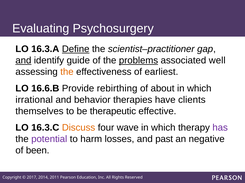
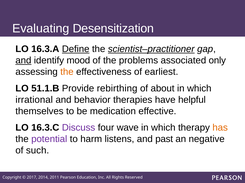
Psychosurgery: Psychosurgery -> Desensitization
scientist–practitioner underline: none -> present
guide: guide -> mood
problems underline: present -> none
well: well -> only
16.6.B: 16.6.B -> 51.1.B
clients: clients -> helpful
therapeutic: therapeutic -> medication
Discuss colour: orange -> purple
has colour: purple -> orange
losses: losses -> listens
been: been -> such
